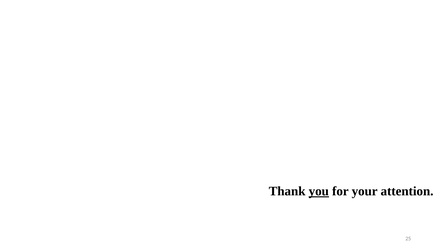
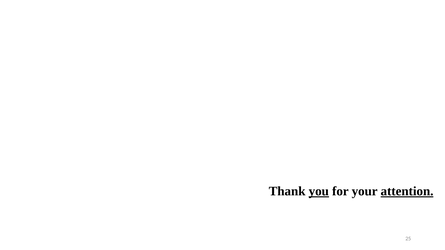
attention underline: none -> present
